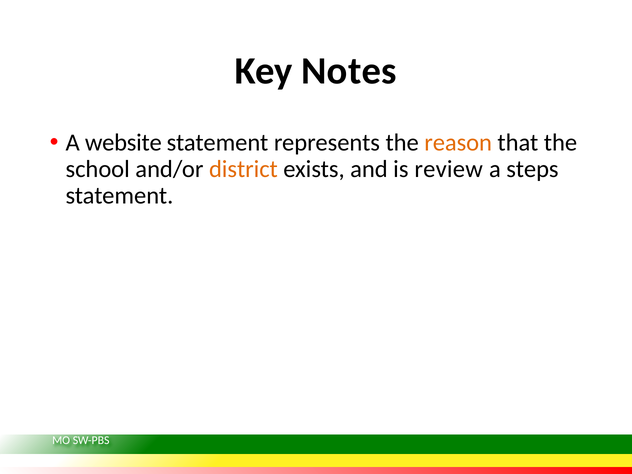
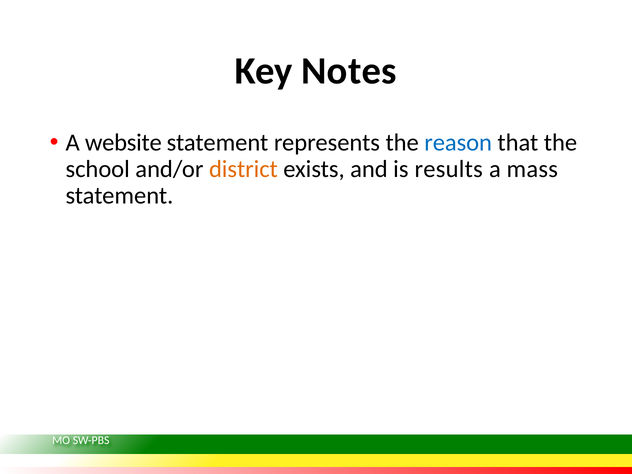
reason colour: orange -> blue
review: review -> results
steps: steps -> mass
